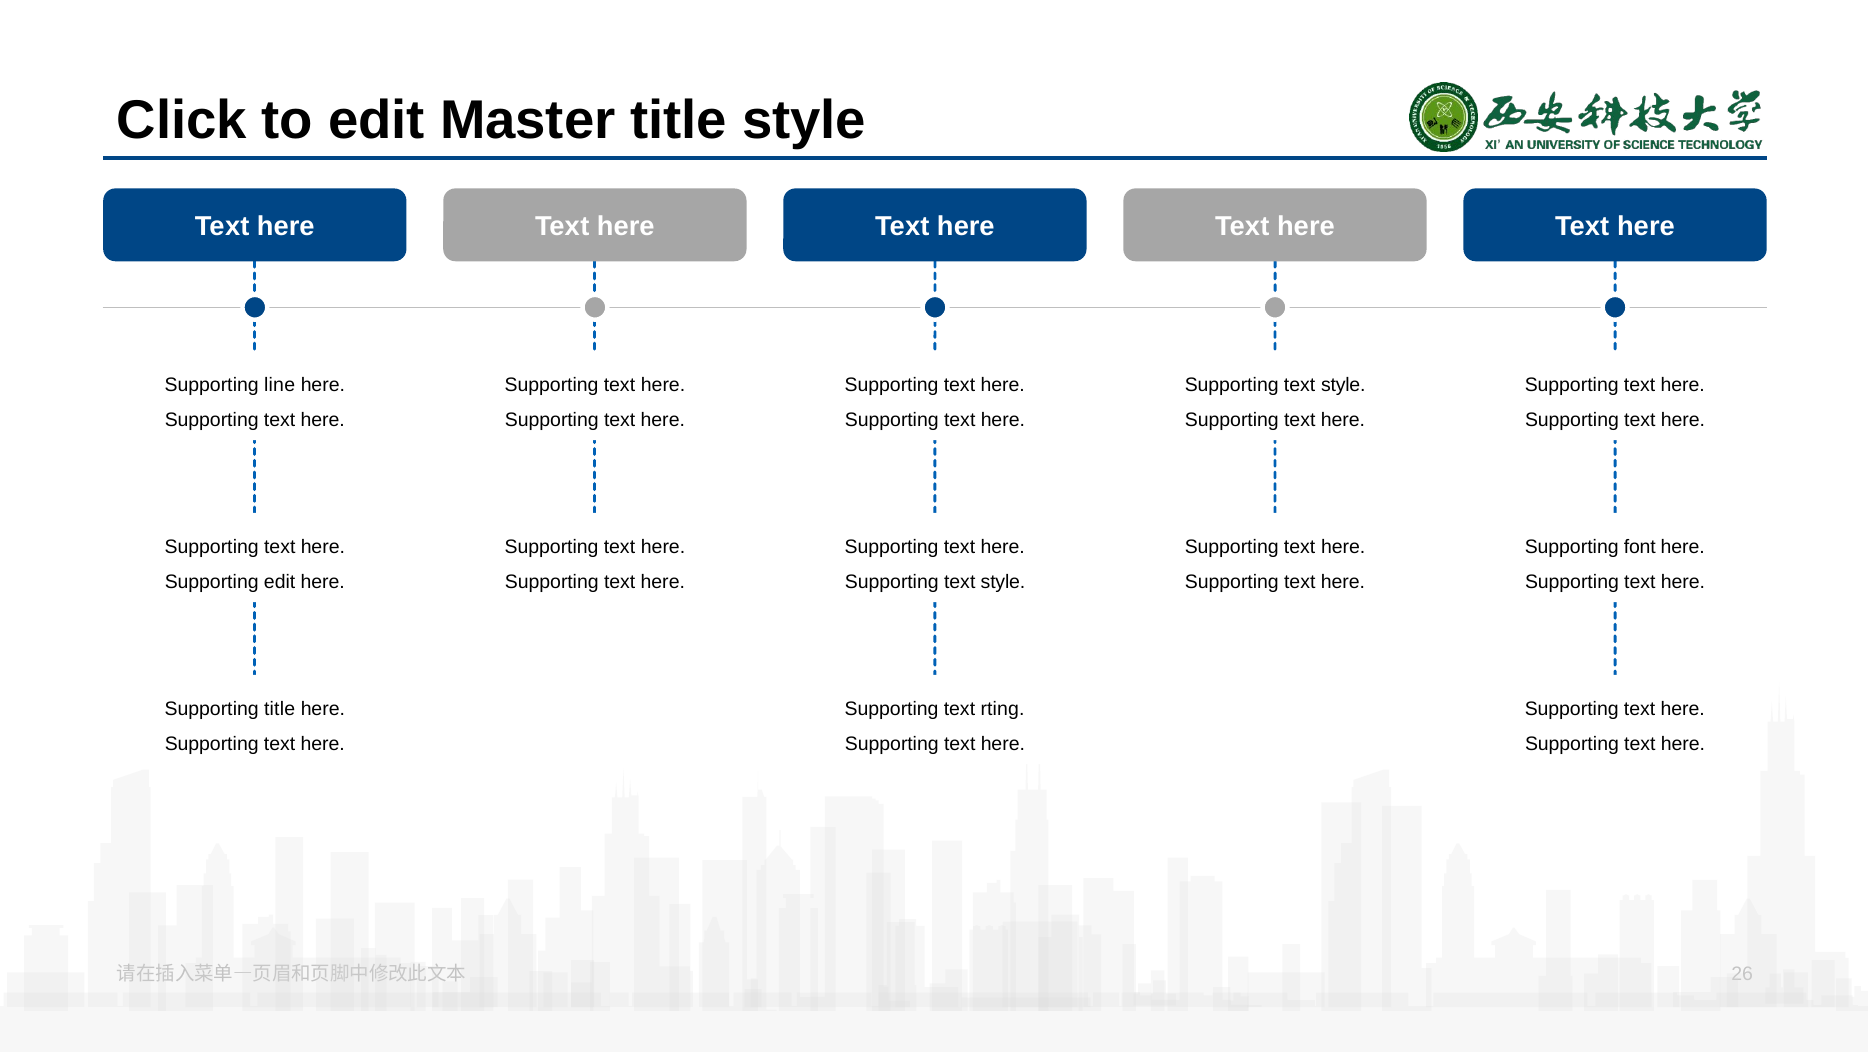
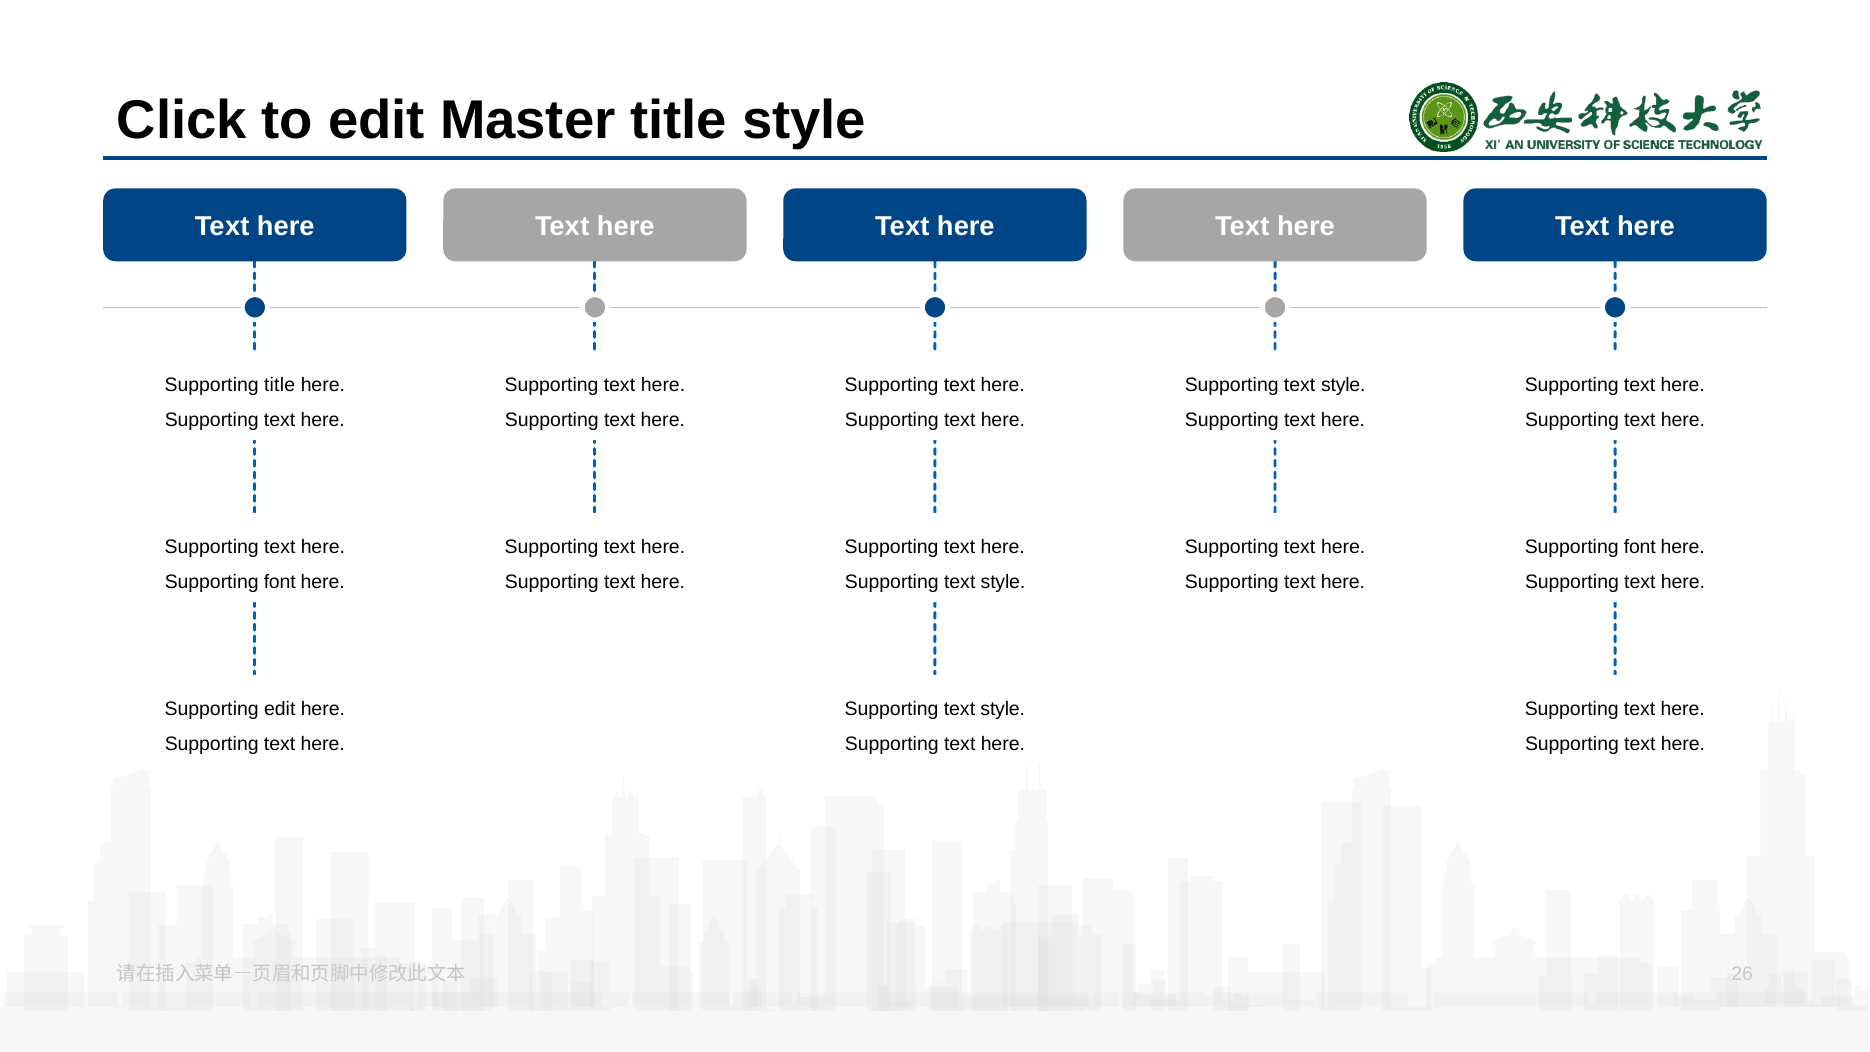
ing line: line -> title
edit at (280, 582): edit -> font
ing title: title -> edit
rting at (1003, 709): rting -> style
